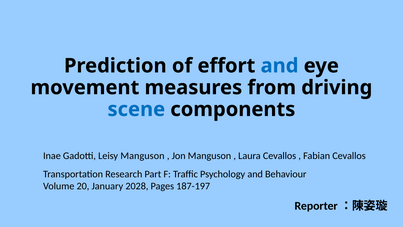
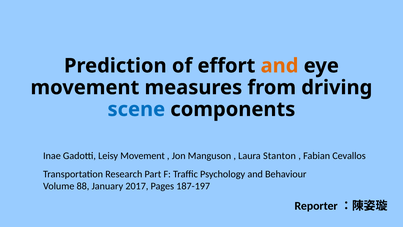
and at (280, 66) colour: blue -> orange
Leisy Manguson: Manguson -> Movement
Laura Cevallos: Cevallos -> Stanton
20: 20 -> 88
2028: 2028 -> 2017
